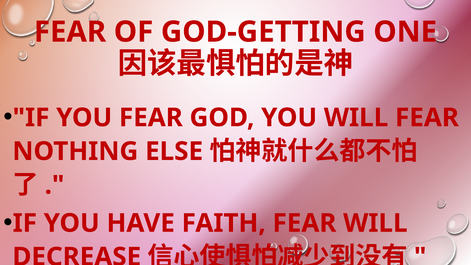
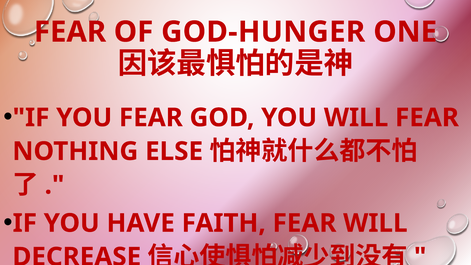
GOD-GETTING: GOD-GETTING -> GOD-HUNGER
